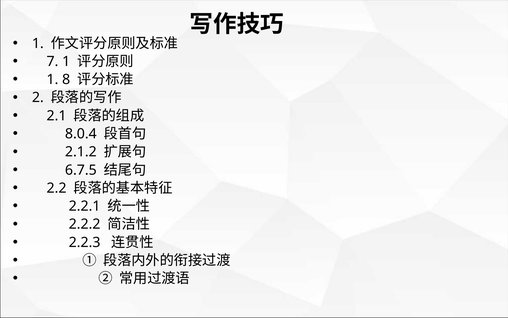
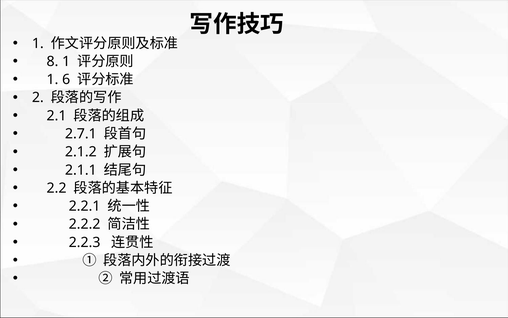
7: 7 -> 8
8: 8 -> 6
8.0.4: 8.0.4 -> 2.7.1
6.7.5: 6.7.5 -> 2.1.1
